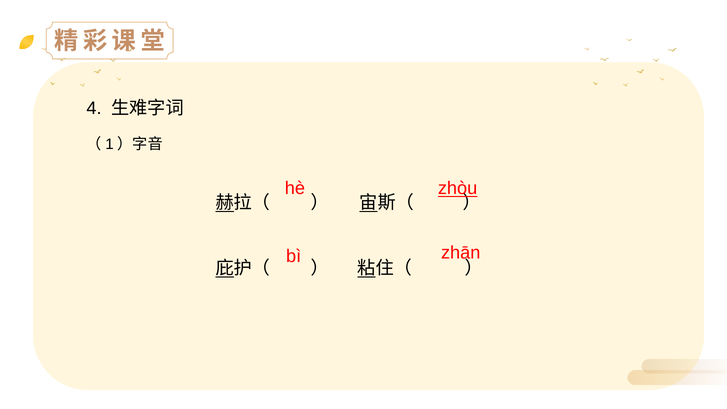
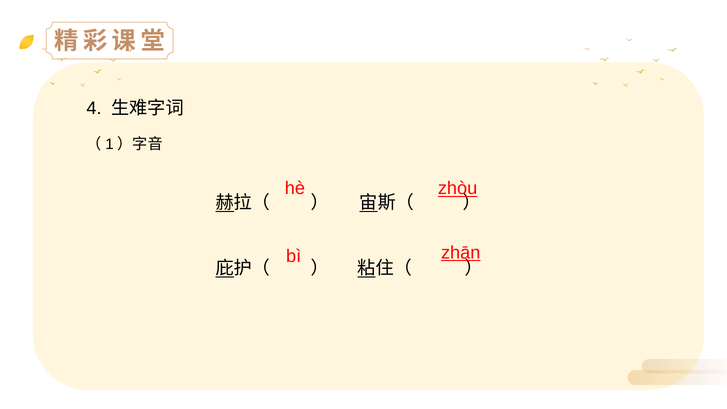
zhān underline: none -> present
